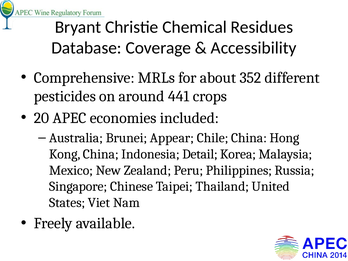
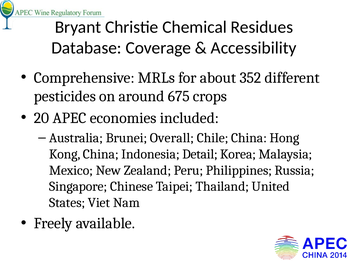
441: 441 -> 675
Appear: Appear -> Overall
